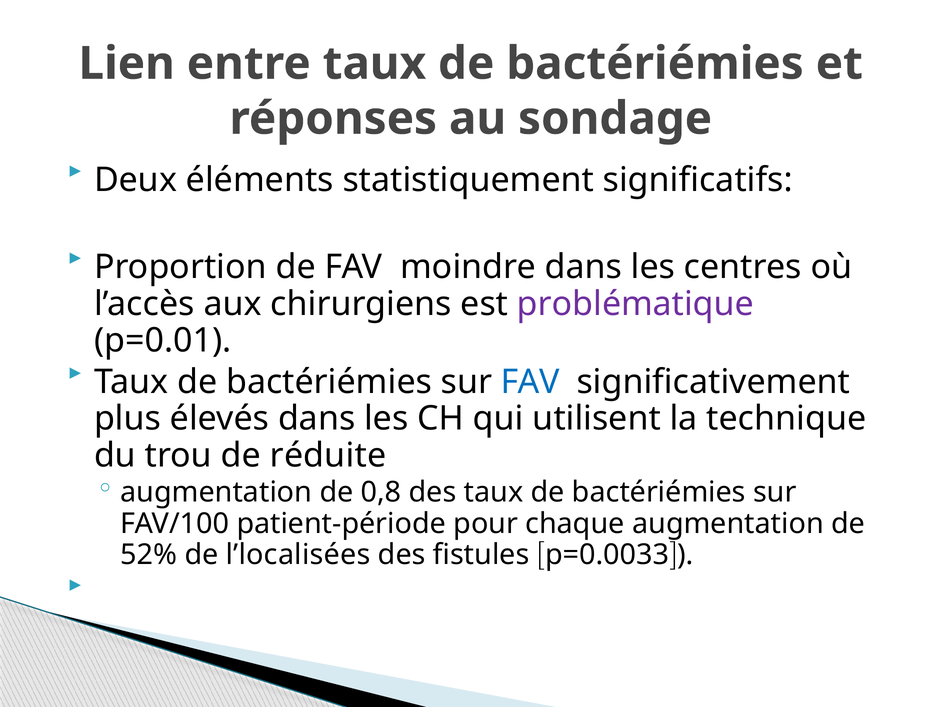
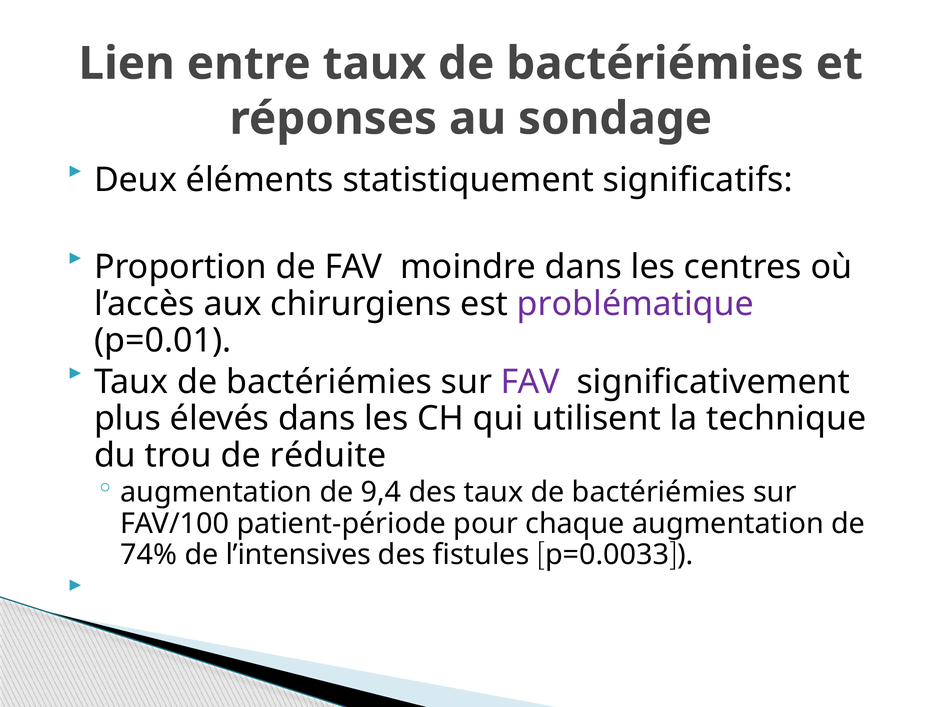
FAV at (530, 382) colour: blue -> purple
0,8: 0,8 -> 9,4
52%: 52% -> 74%
l’localisées: l’localisées -> l’intensives
